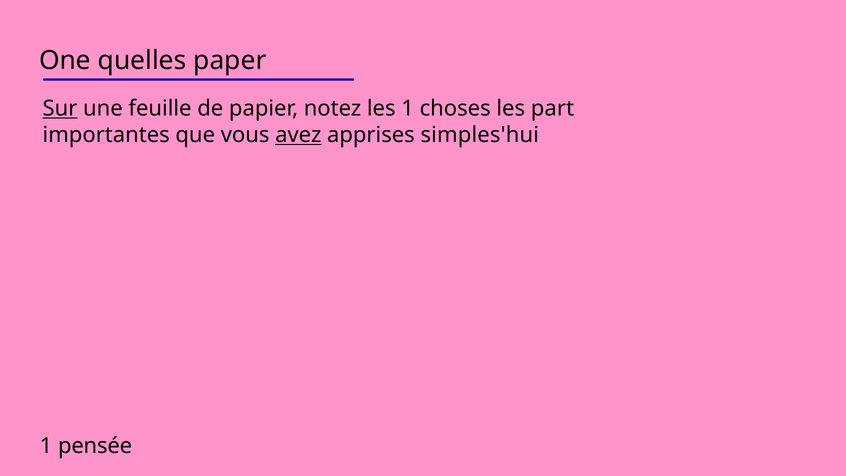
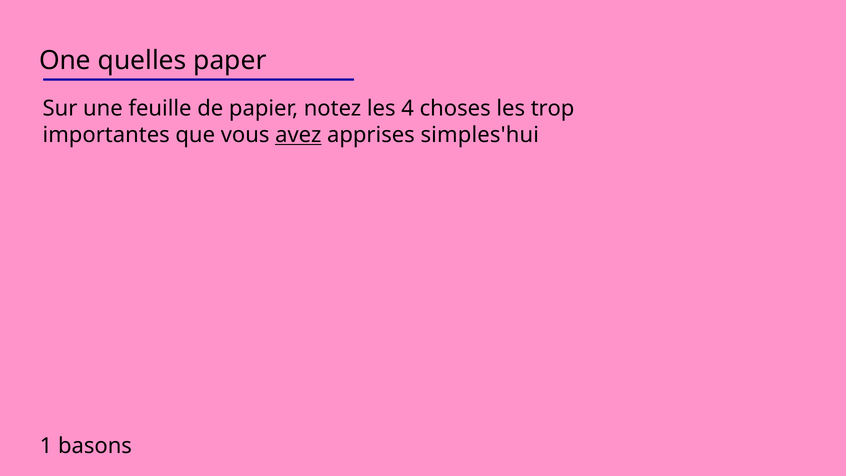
Sur underline: present -> none
les 1: 1 -> 4
part: part -> trop
pensée: pensée -> basons
